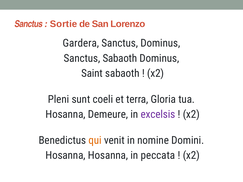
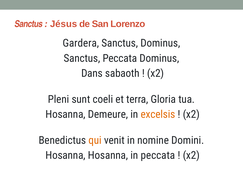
Sortie: Sortie -> Jésus
Sanctus Sabaoth: Sabaoth -> Peccata
Saint: Saint -> Dans
excelsis colour: purple -> orange
